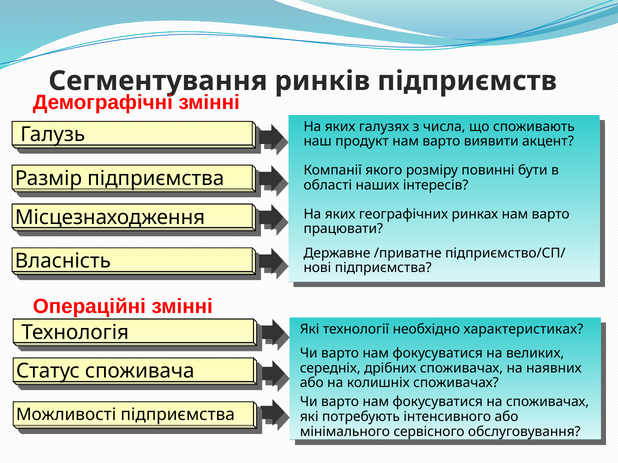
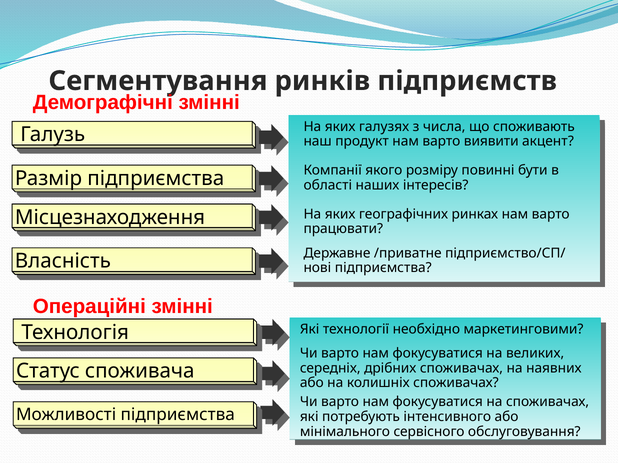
характеристиках: характеристиках -> маркетинговими
